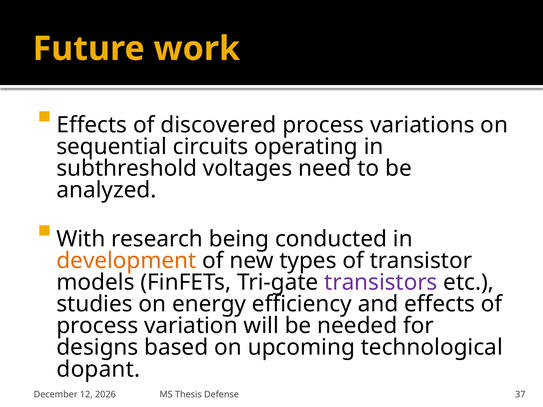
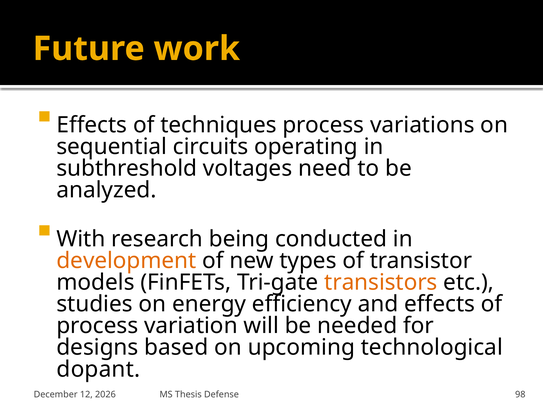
discovered: discovered -> techniques
transistors colour: purple -> orange
37: 37 -> 98
